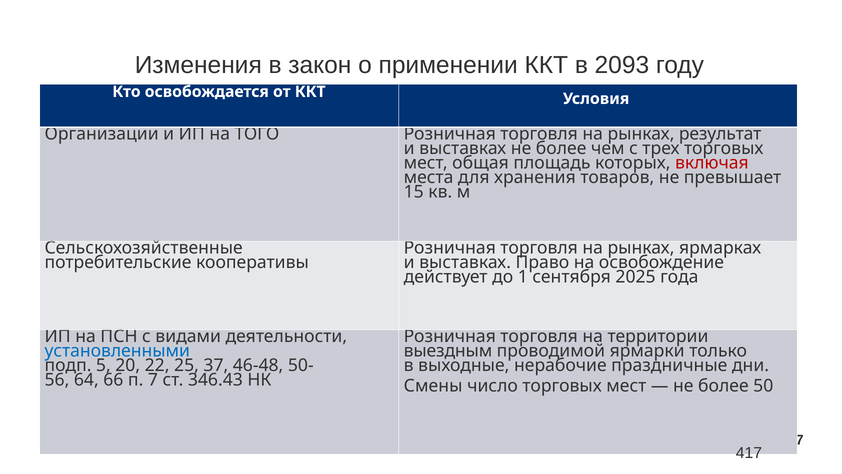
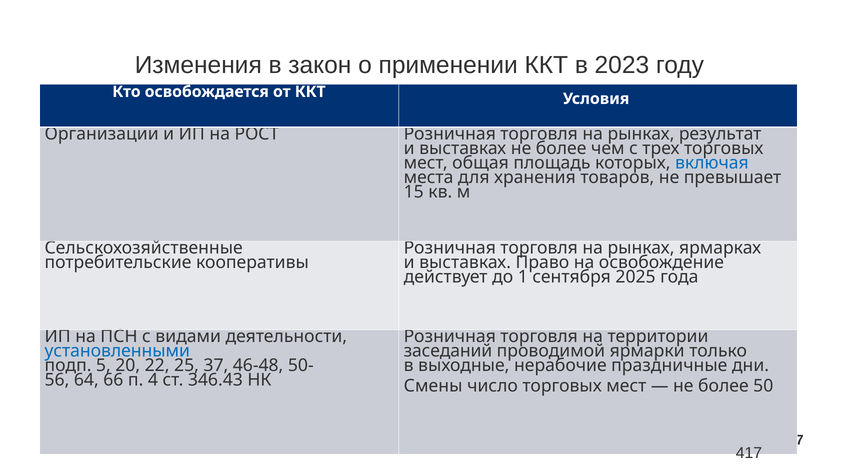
2093: 2093 -> 2023
ТОГО: ТОГО -> РОСТ
включая colour: red -> blue
выездным: выездным -> заседаний
7: 7 -> 4
